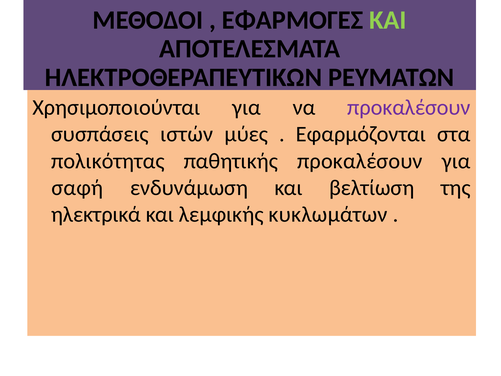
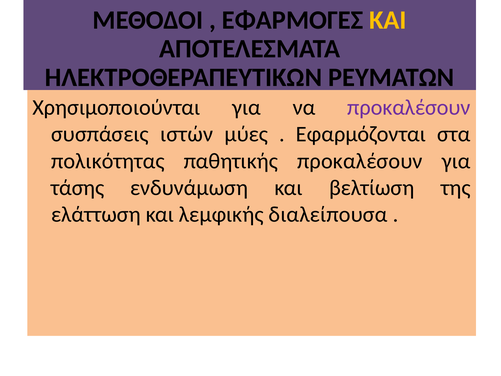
ΚΑΙ at (388, 20) colour: light green -> yellow
σαφή: σαφή -> τάσης
ηλεκτρικά: ηλεκτρικά -> ελάττωση
κυκλωμάτων: κυκλωμάτων -> διαλείπουσα
